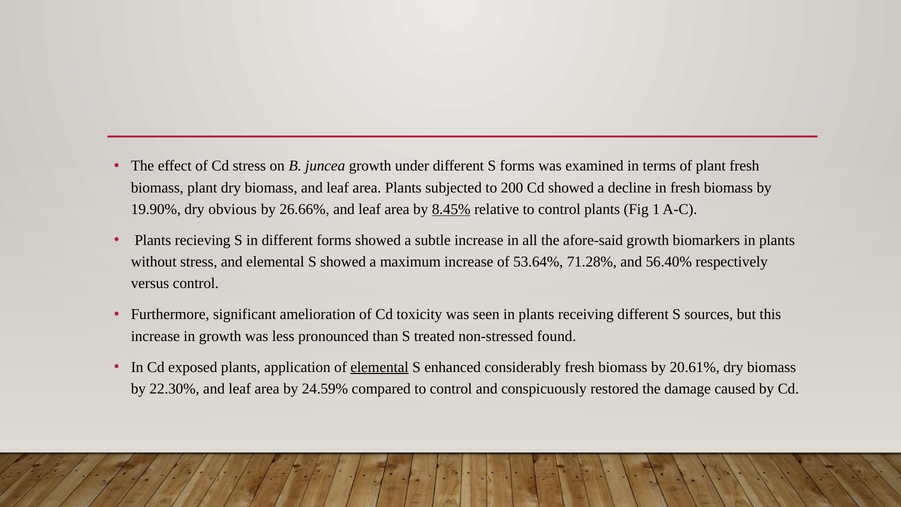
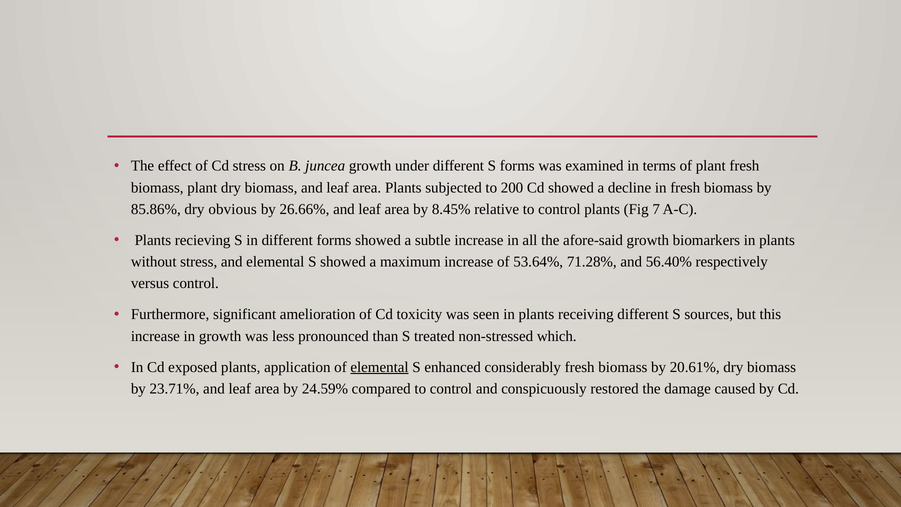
19.90%: 19.90% -> 85.86%
8.45% underline: present -> none
1: 1 -> 7
found: found -> which
22.30%: 22.30% -> 23.71%
